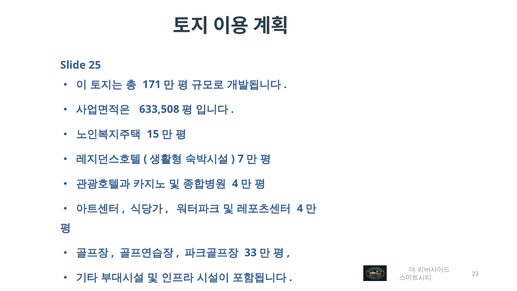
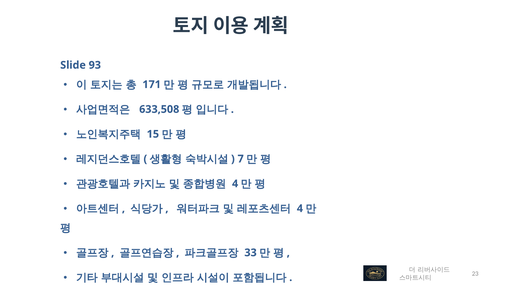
25: 25 -> 93
